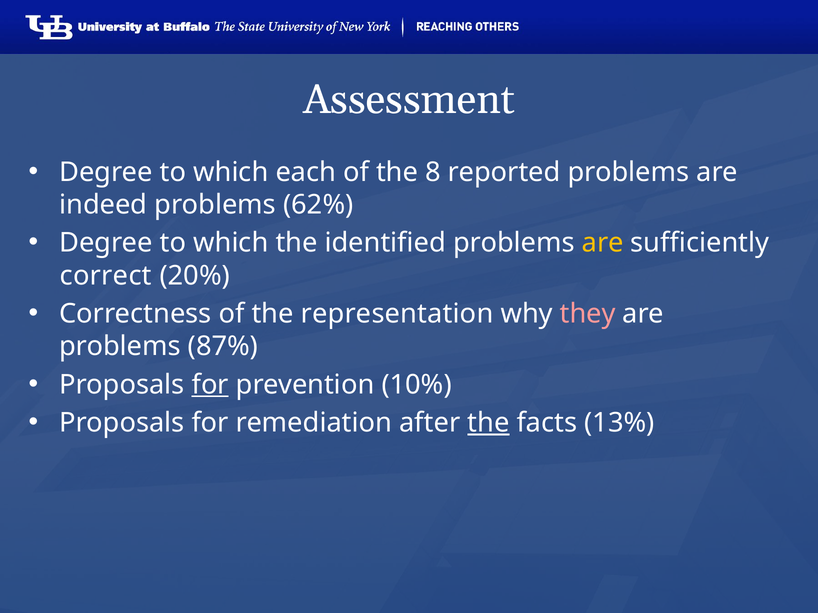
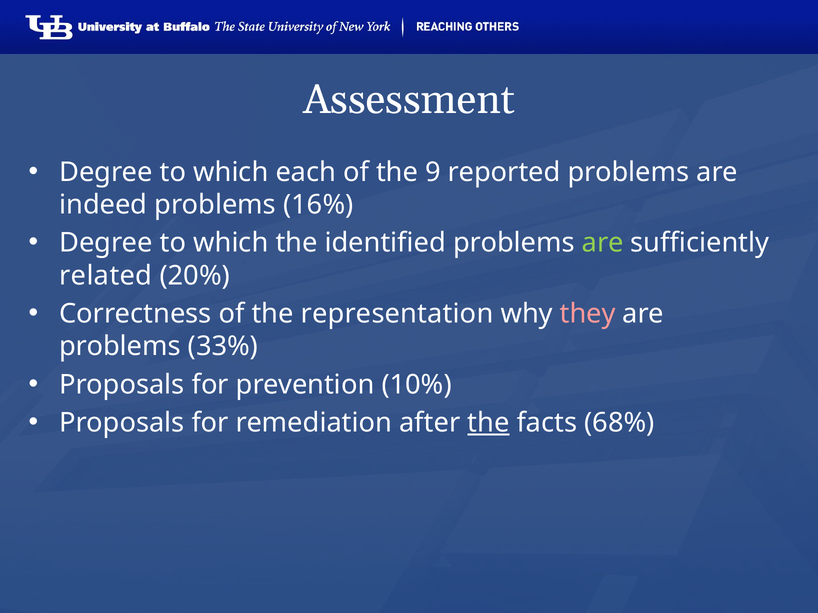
8: 8 -> 9
62%: 62% -> 16%
are at (603, 243) colour: yellow -> light green
correct: correct -> related
87%: 87% -> 33%
for at (210, 385) underline: present -> none
13%: 13% -> 68%
